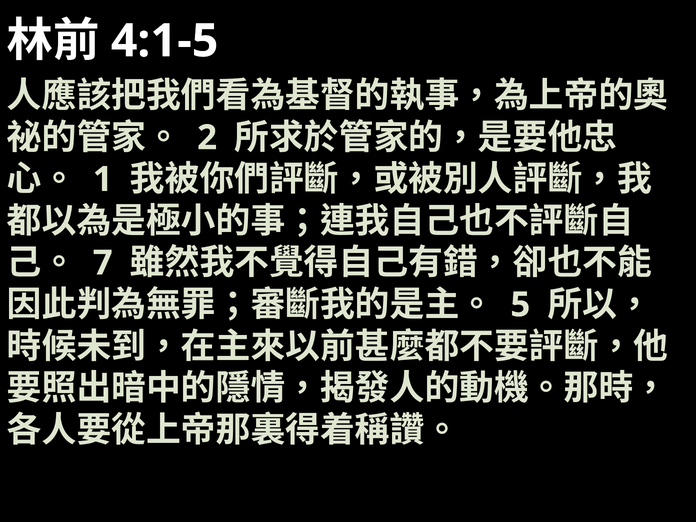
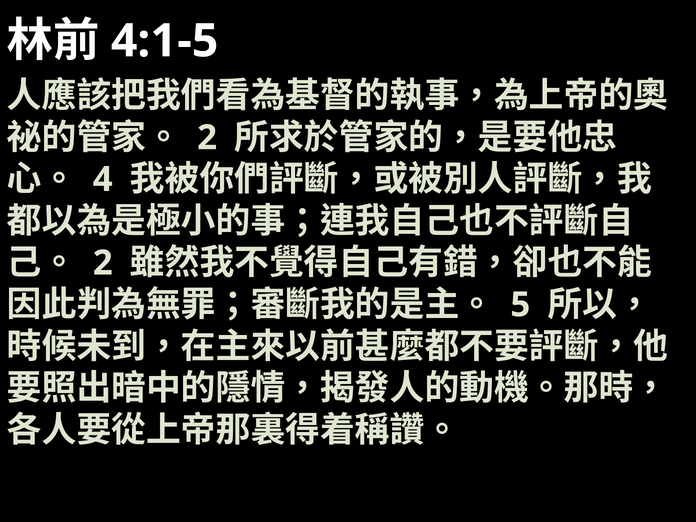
1: 1 -> 4
7 at (103, 263): 7 -> 2
